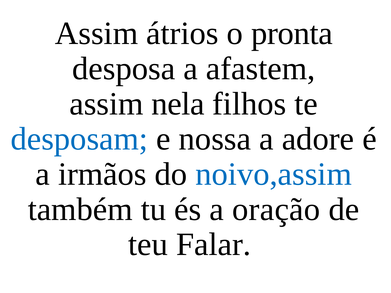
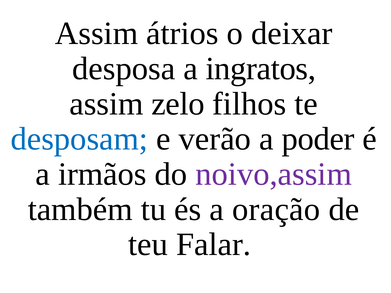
pronta: pronta -> deixar
afastem: afastem -> ingratos
nela: nela -> zelo
nossa: nossa -> verão
adore: adore -> poder
noivo,assim colour: blue -> purple
